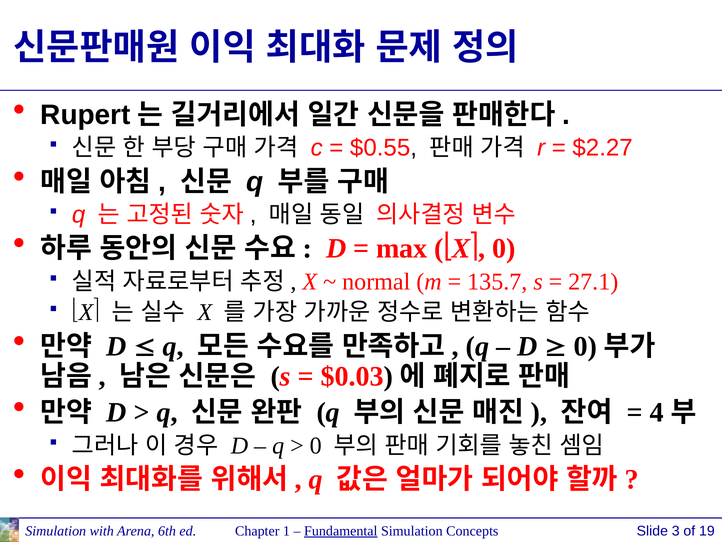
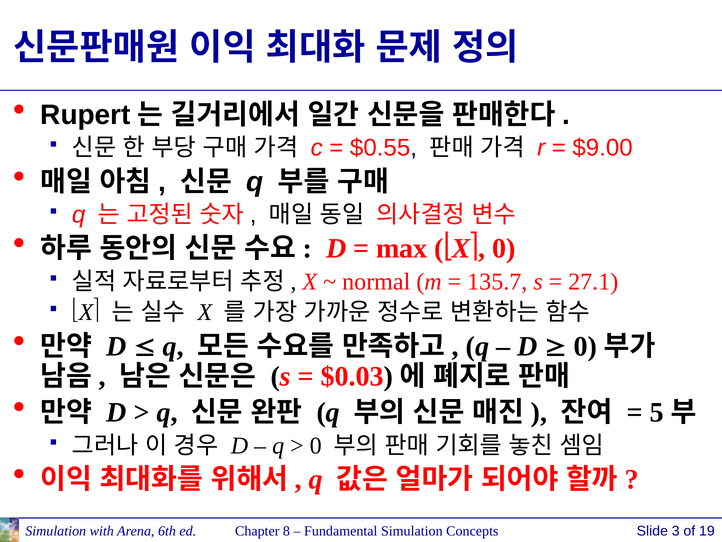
$2.27: $2.27 -> $9.00
4: 4 -> 5
1: 1 -> 8
Fundamental underline: present -> none
